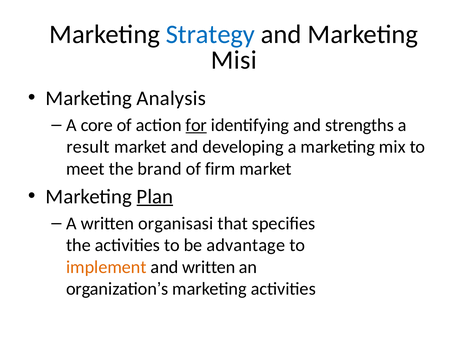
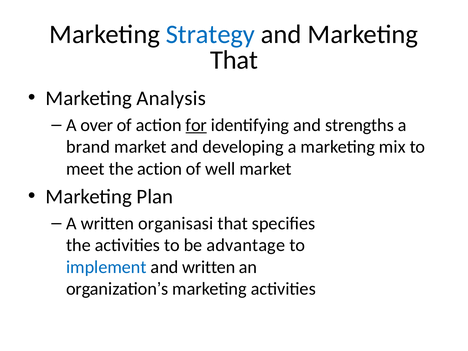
Misi at (234, 60): Misi -> That
core: core -> over
result: result -> brand
the brand: brand -> action
firm: firm -> well
Plan underline: present -> none
implement colour: orange -> blue
